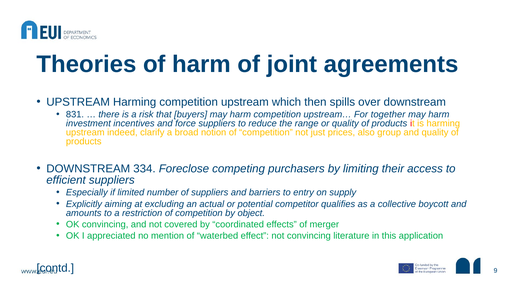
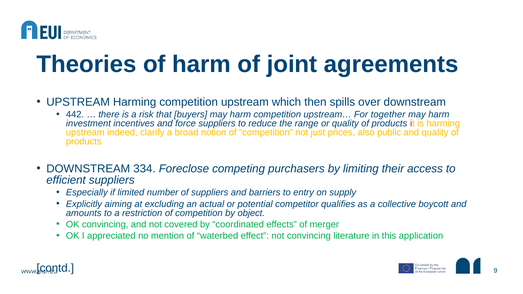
831: 831 -> 442
group: group -> public
